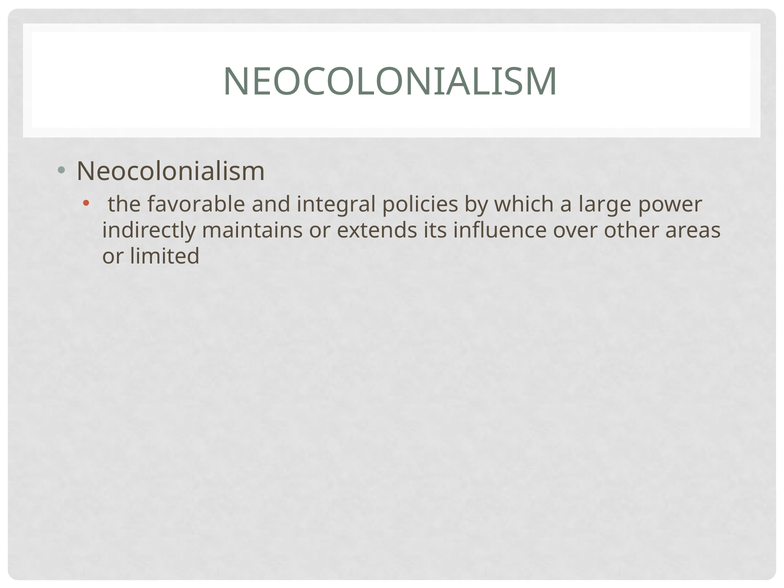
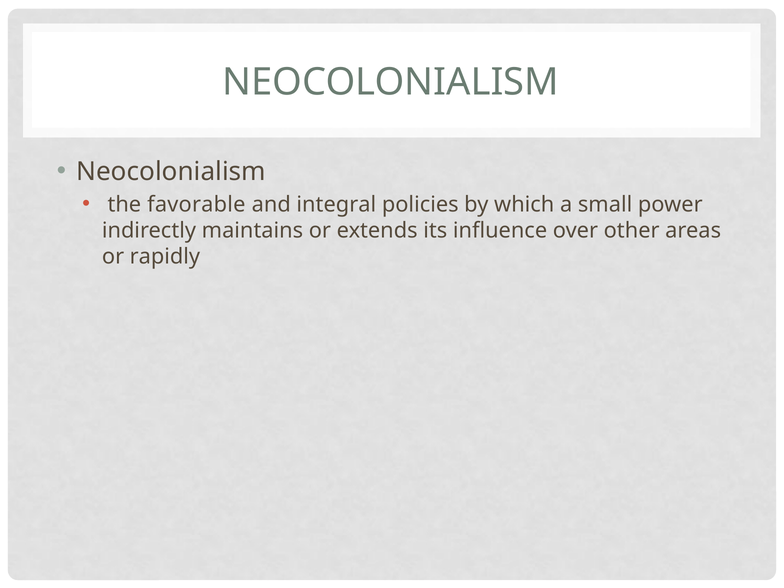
large: large -> small
limited: limited -> rapidly
